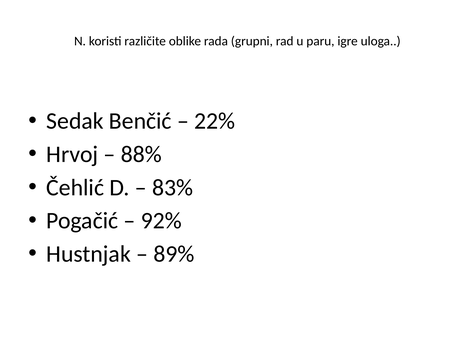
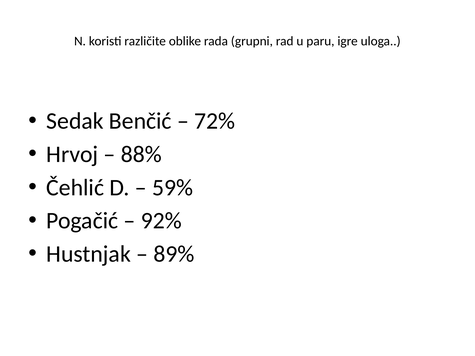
22%: 22% -> 72%
83%: 83% -> 59%
